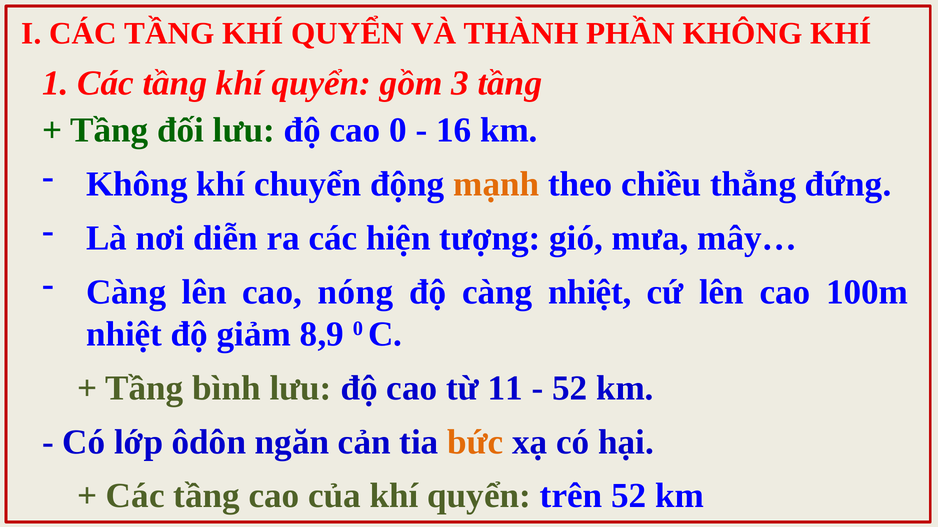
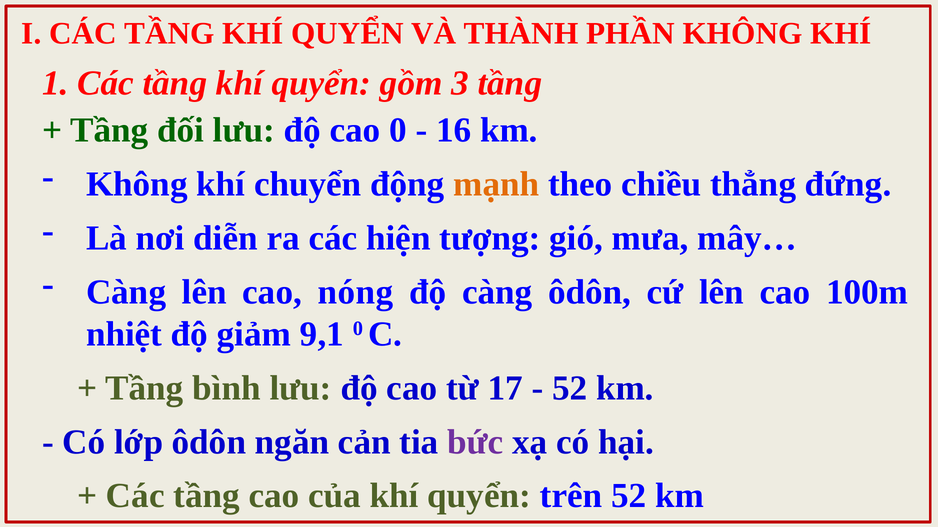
càng nhiệt: nhiệt -> ôdôn
8,9: 8,9 -> 9,1
11: 11 -> 17
bức colour: orange -> purple
